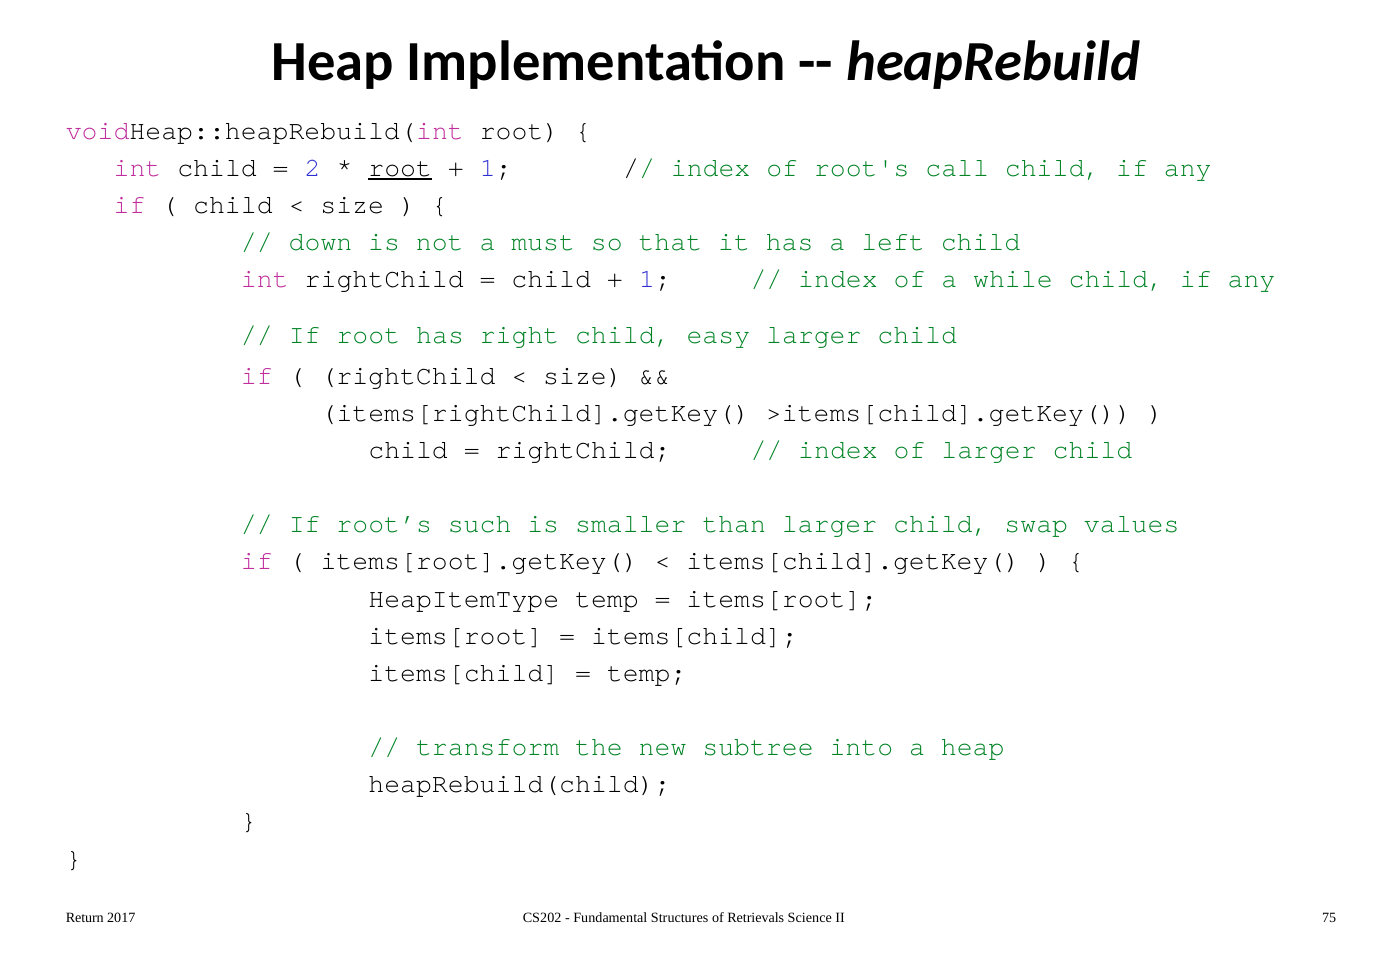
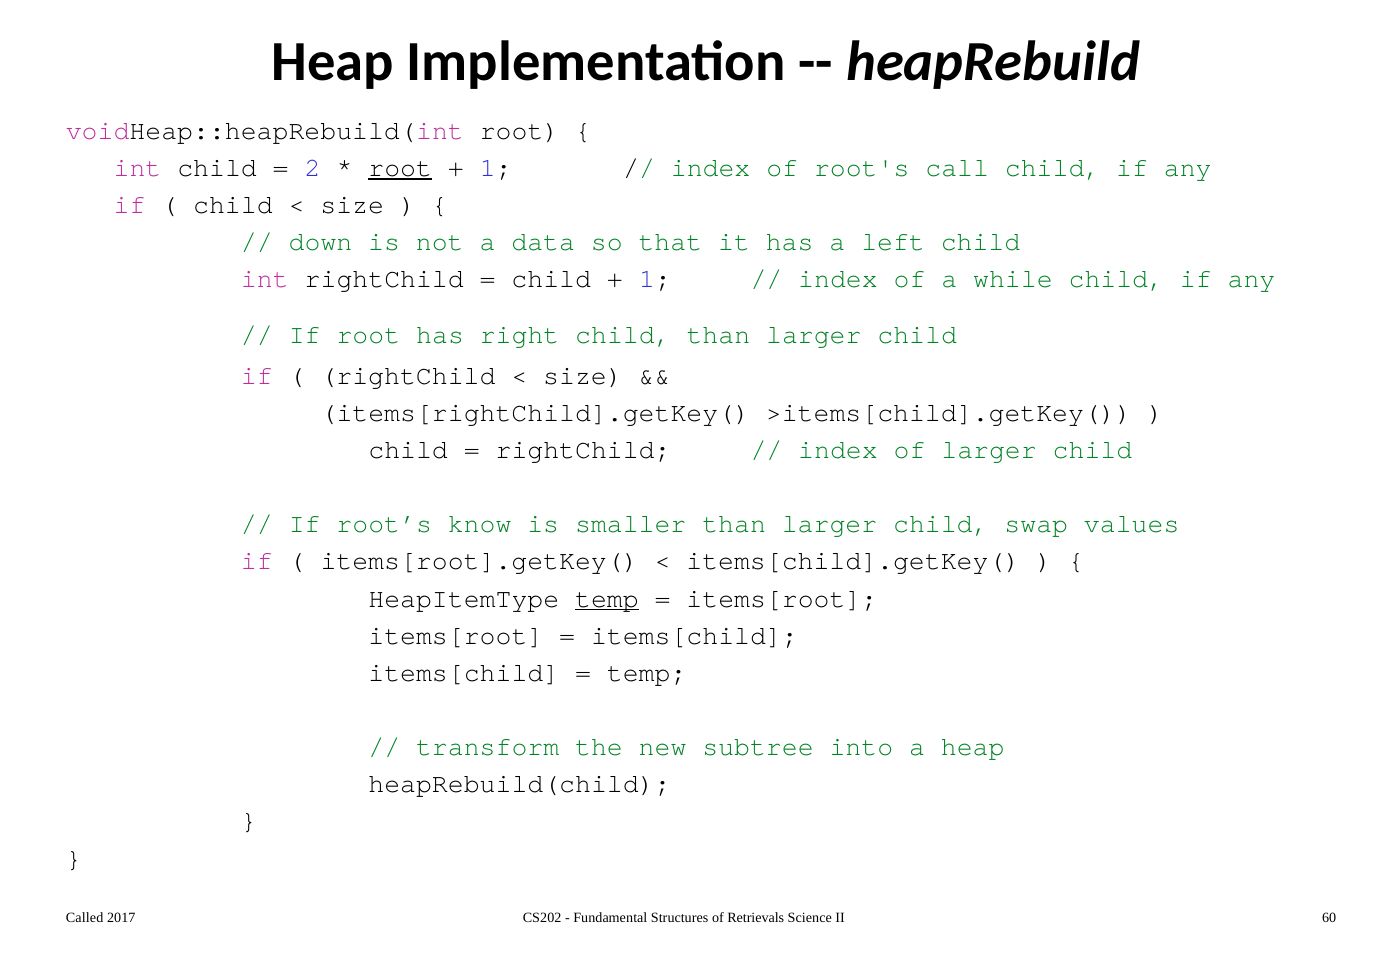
must: must -> data
child easy: easy -> than
such: such -> know
temp at (607, 599) underline: none -> present
Return: Return -> Called
75: 75 -> 60
